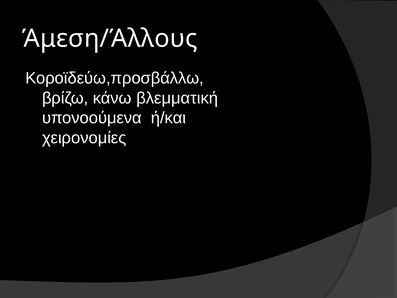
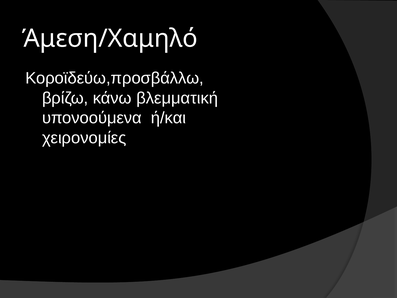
Άμεση/Άλλους: Άμεση/Άλλους -> Άμεση/Χαμηλό
